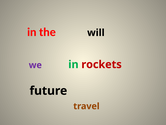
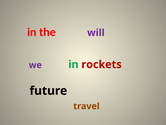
will colour: black -> purple
